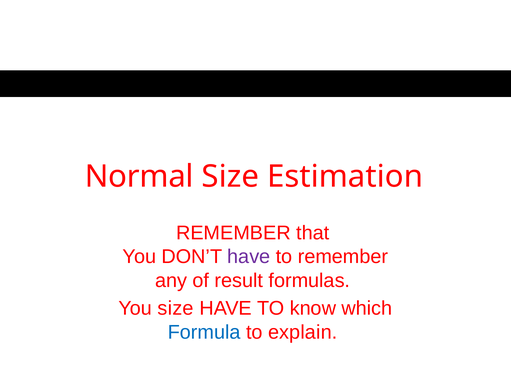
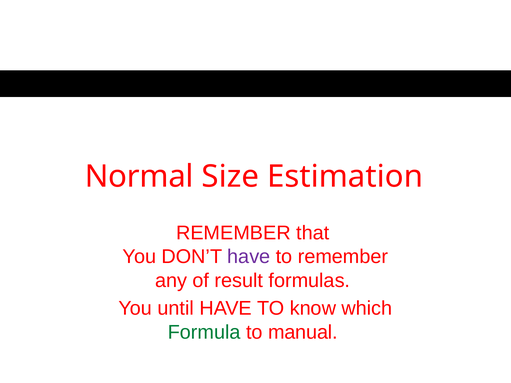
You size: size -> until
Formula colour: blue -> green
explain: explain -> manual
